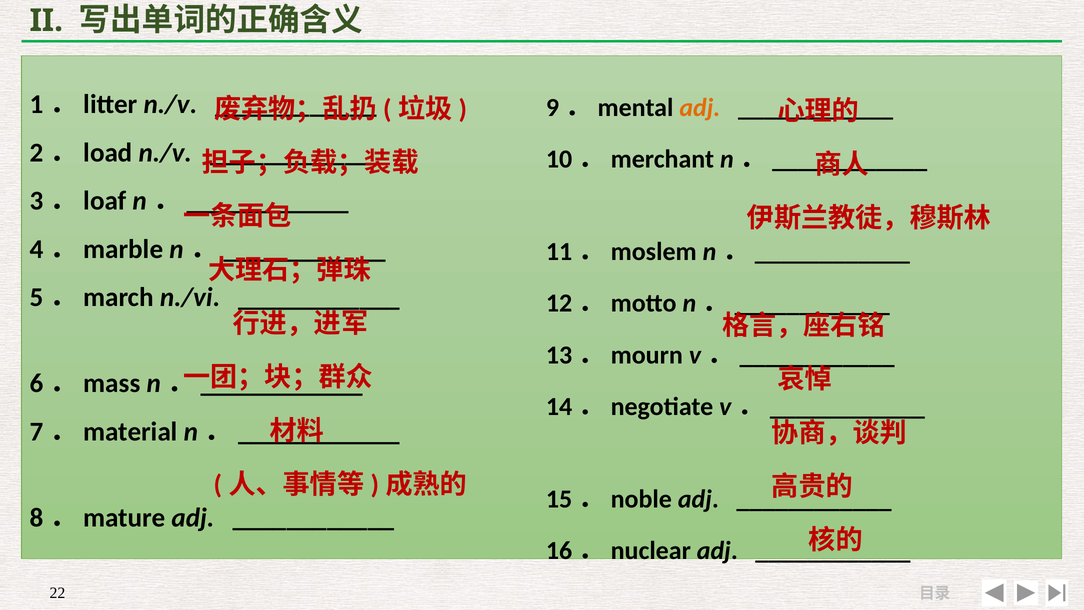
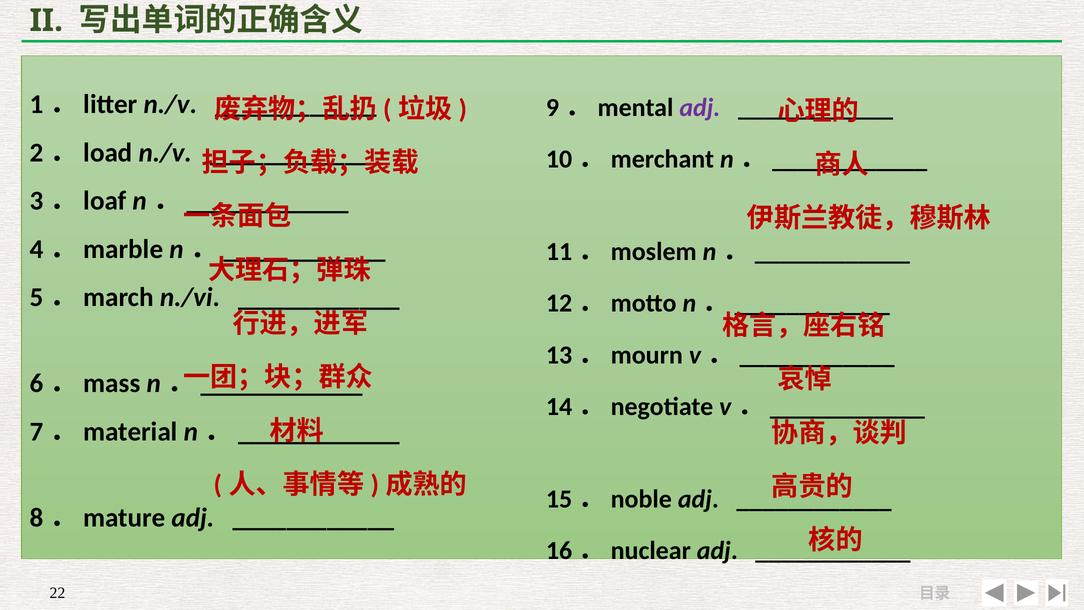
adj at (700, 107) colour: orange -> purple
